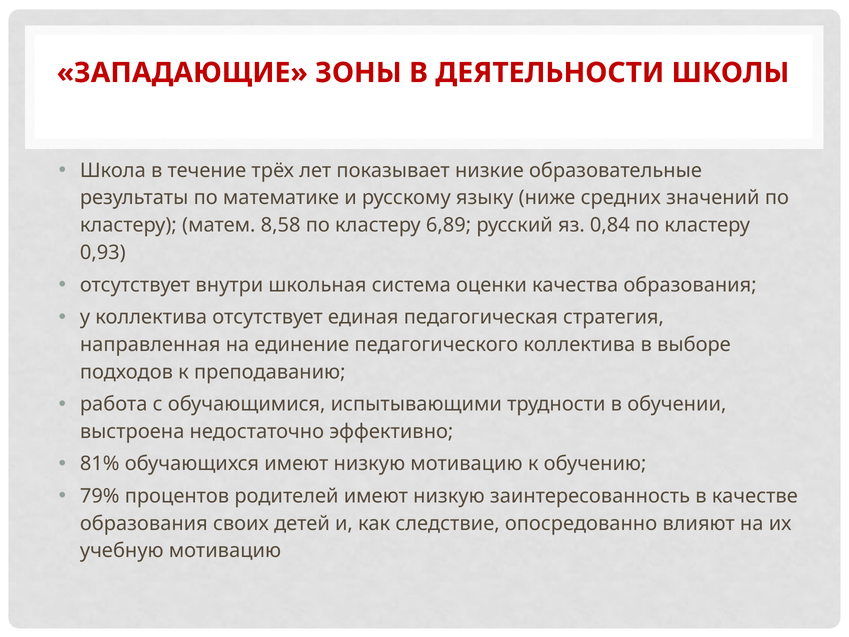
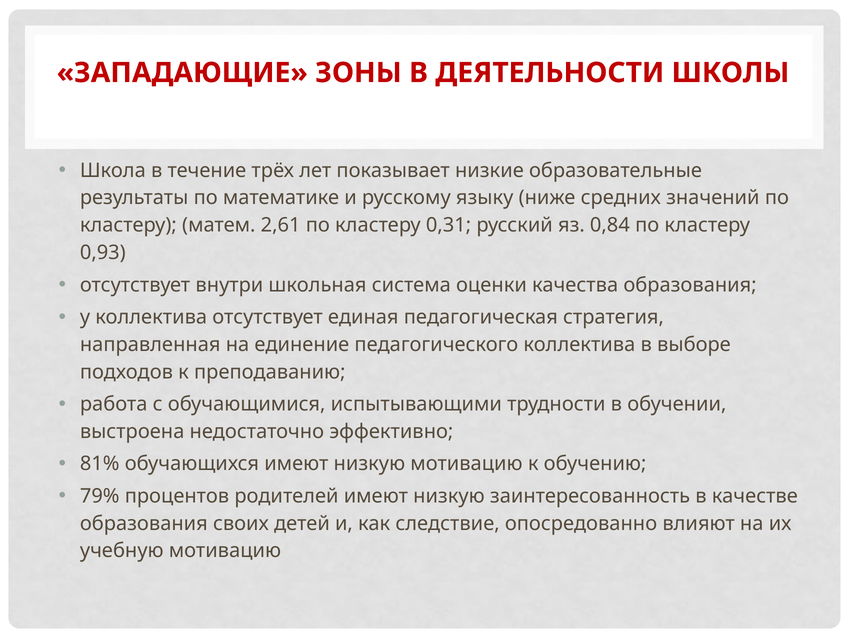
8,58: 8,58 -> 2,61
6,89: 6,89 -> 0,31
